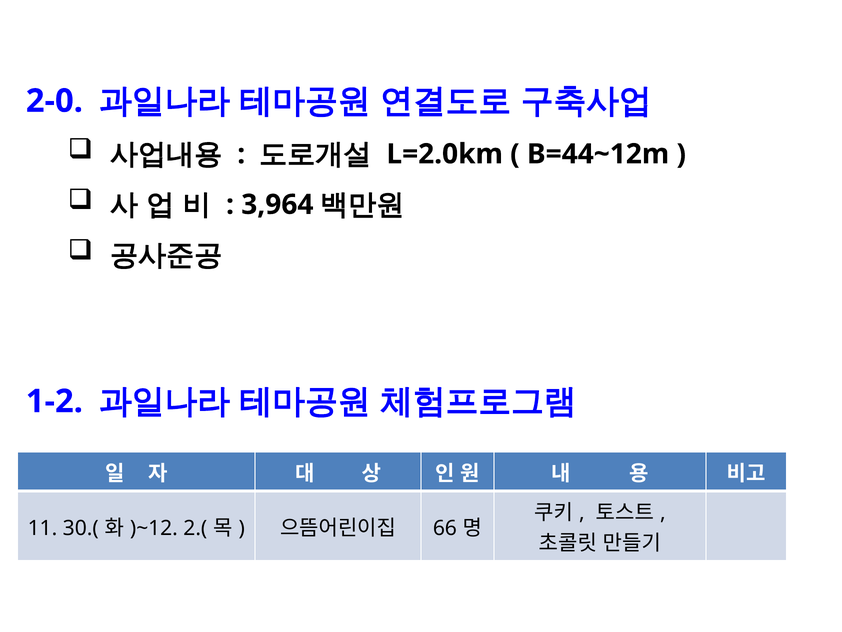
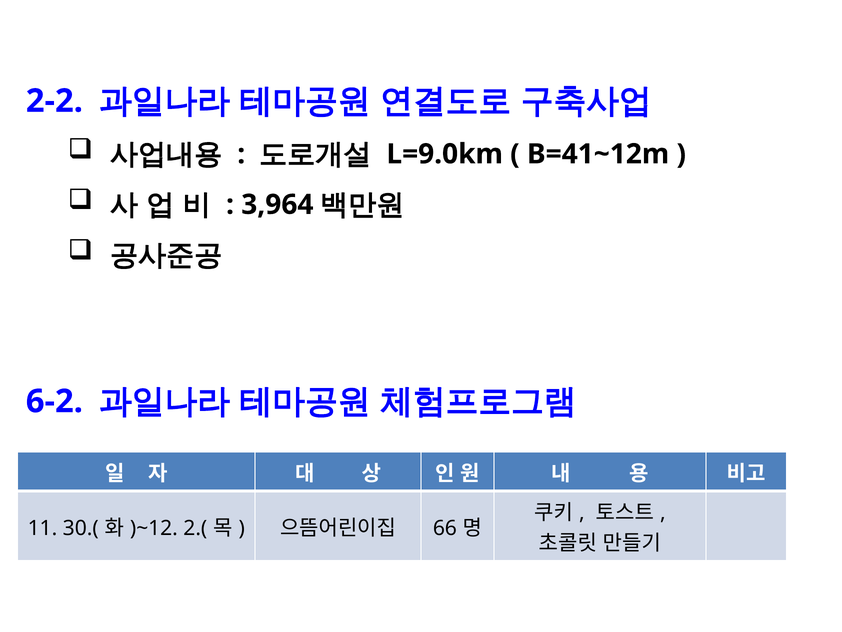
2-0: 2-0 -> 2-2
L=2.0km: L=2.0km -> L=9.0km
B=44~12m: B=44~12m -> B=41~12m
1-2: 1-2 -> 6-2
